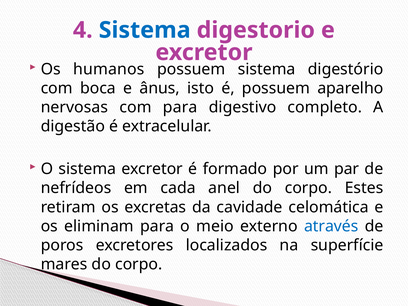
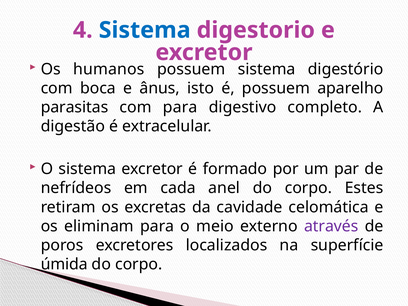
nervosas: nervosas -> parasitas
através colour: blue -> purple
mares: mares -> úmida
